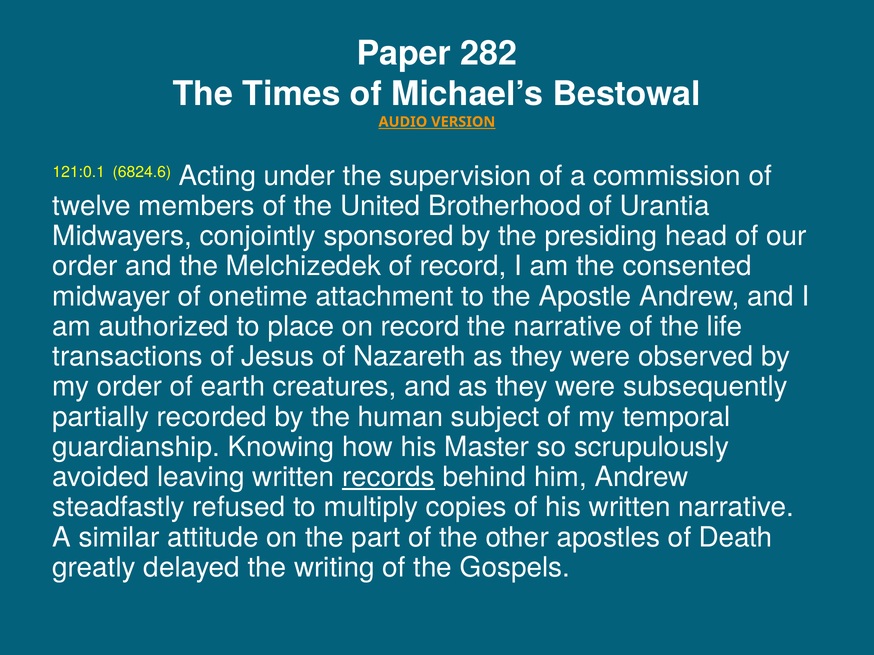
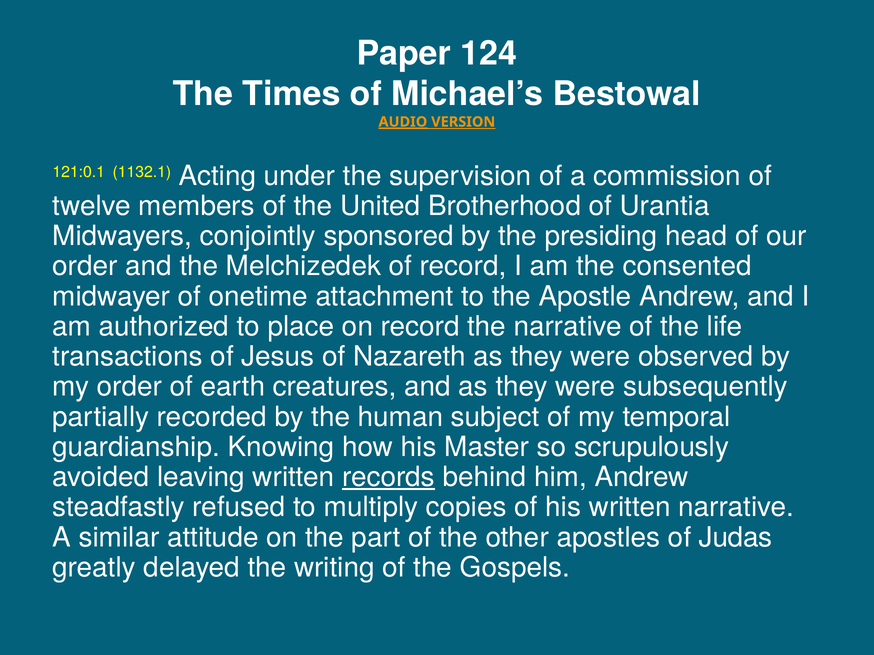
282: 282 -> 124
AUDIO underline: none -> present
6824.6: 6824.6 -> 1132.1
Death: Death -> Judas
